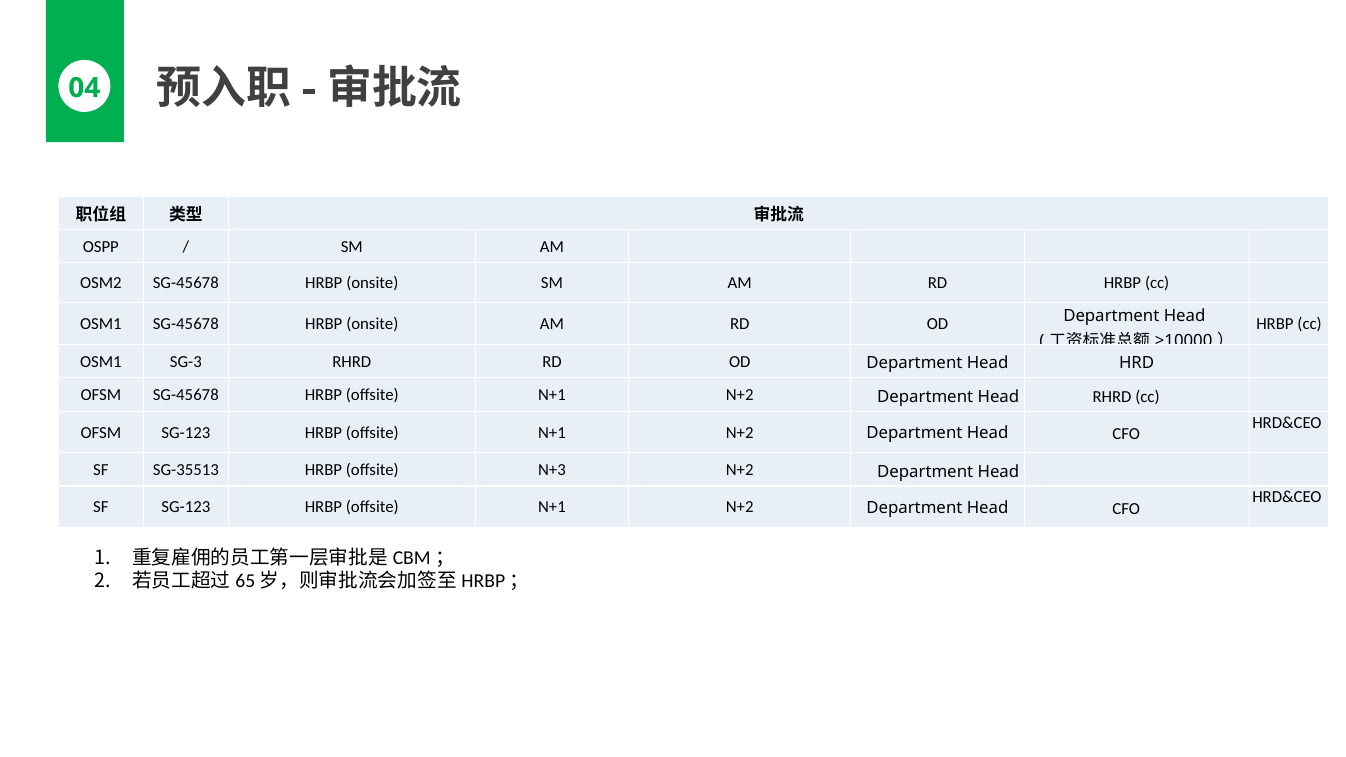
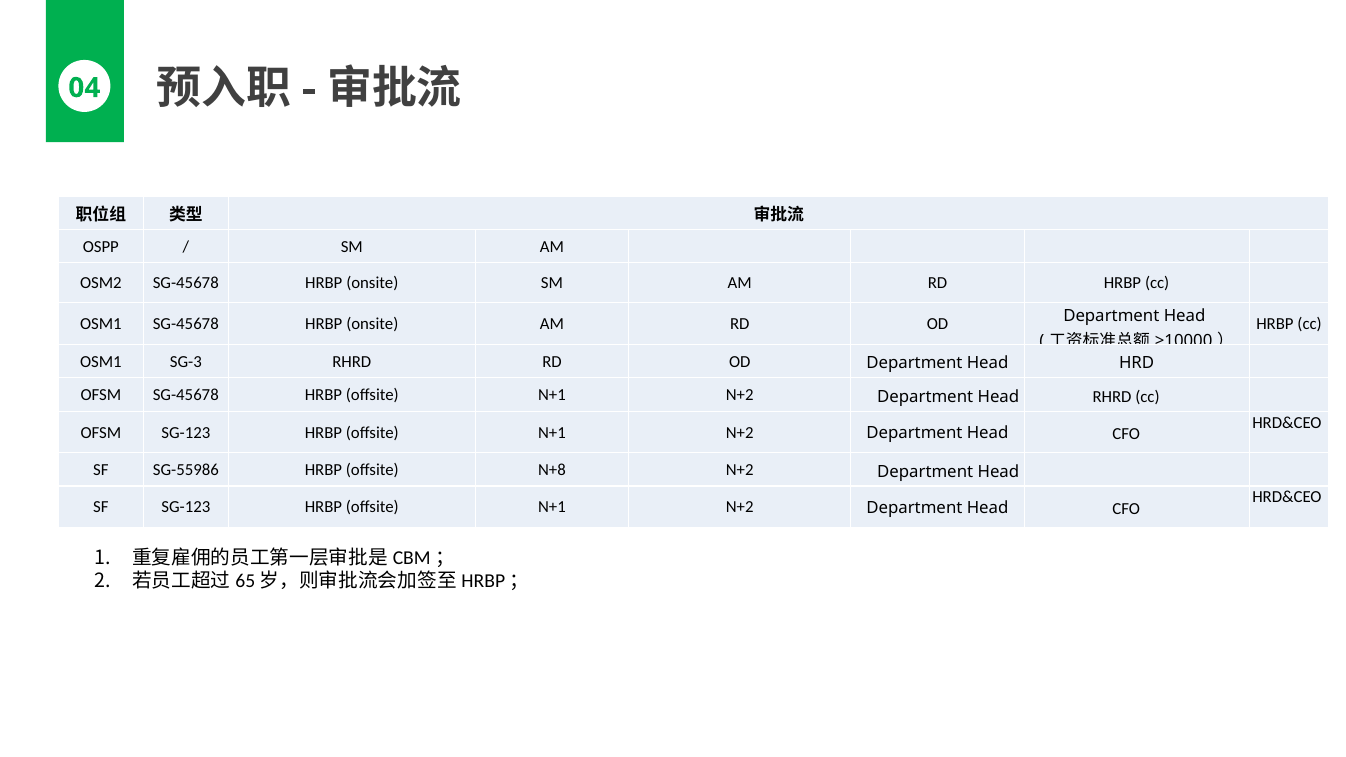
SG-35513: SG-35513 -> SG-55986
N+3: N+3 -> N+8
